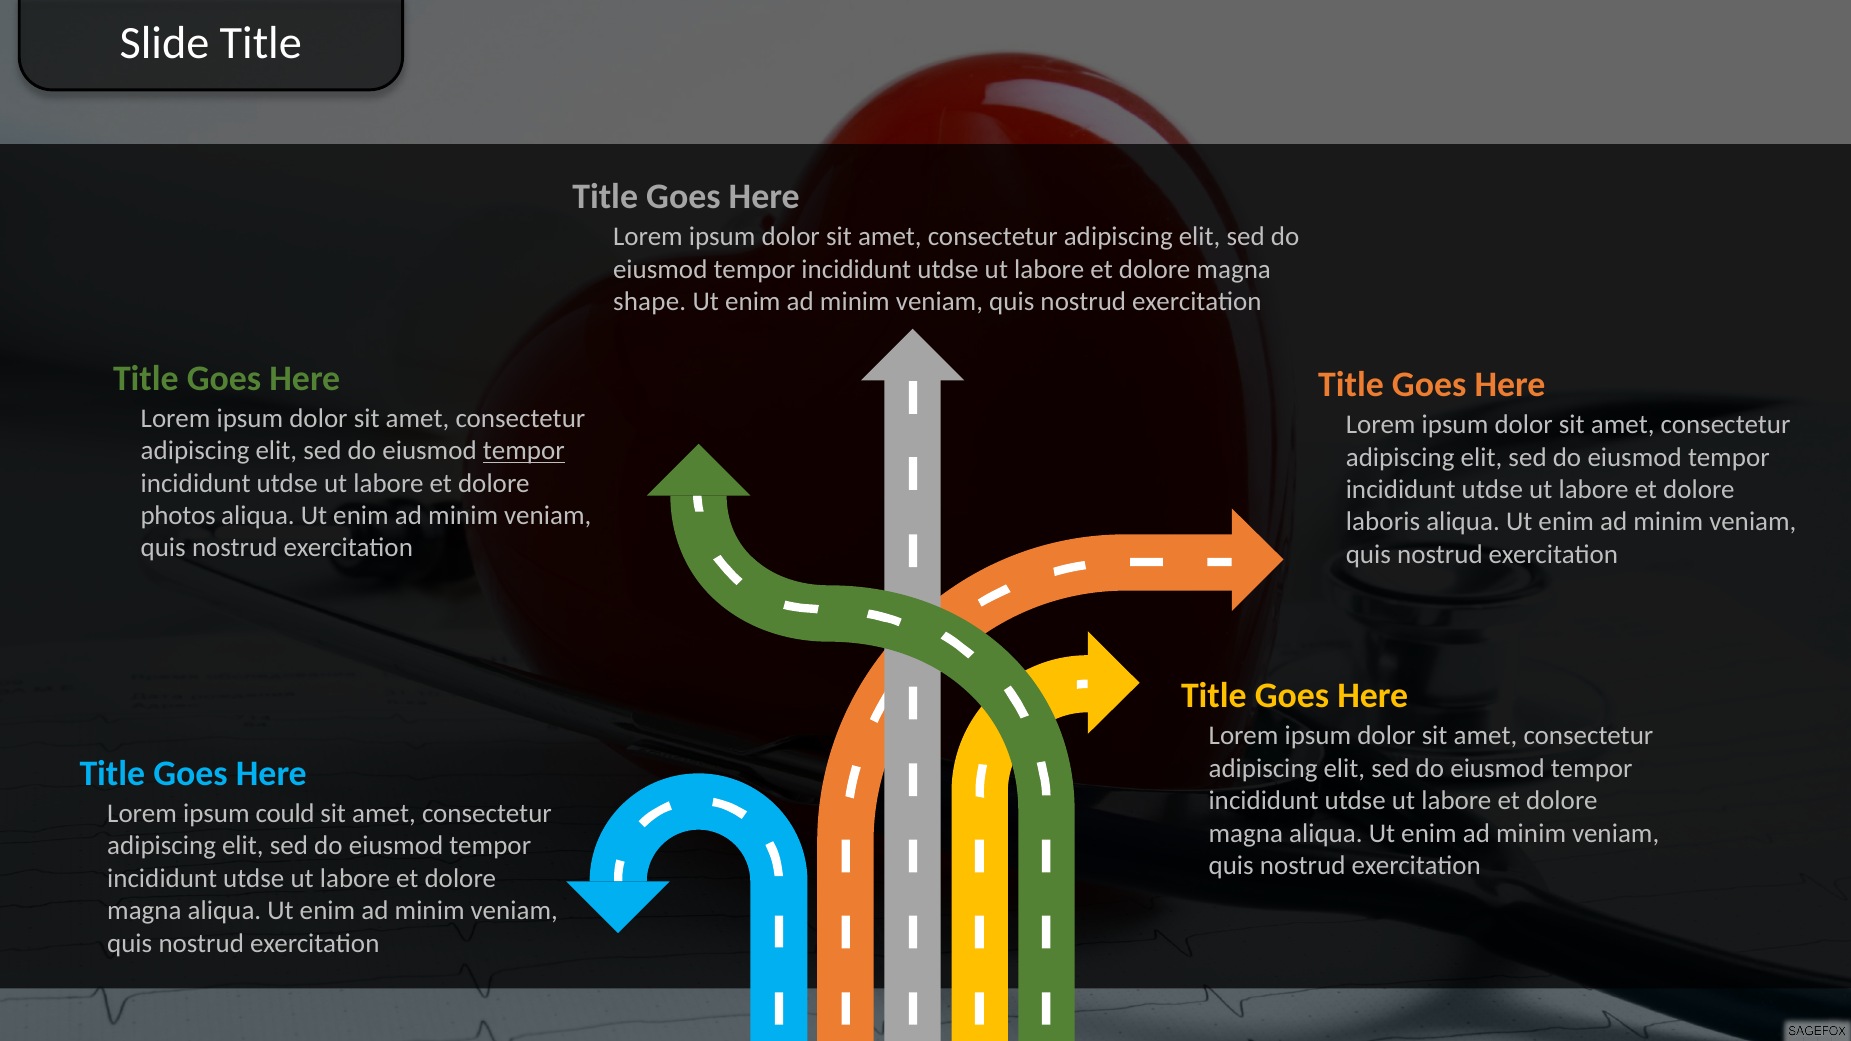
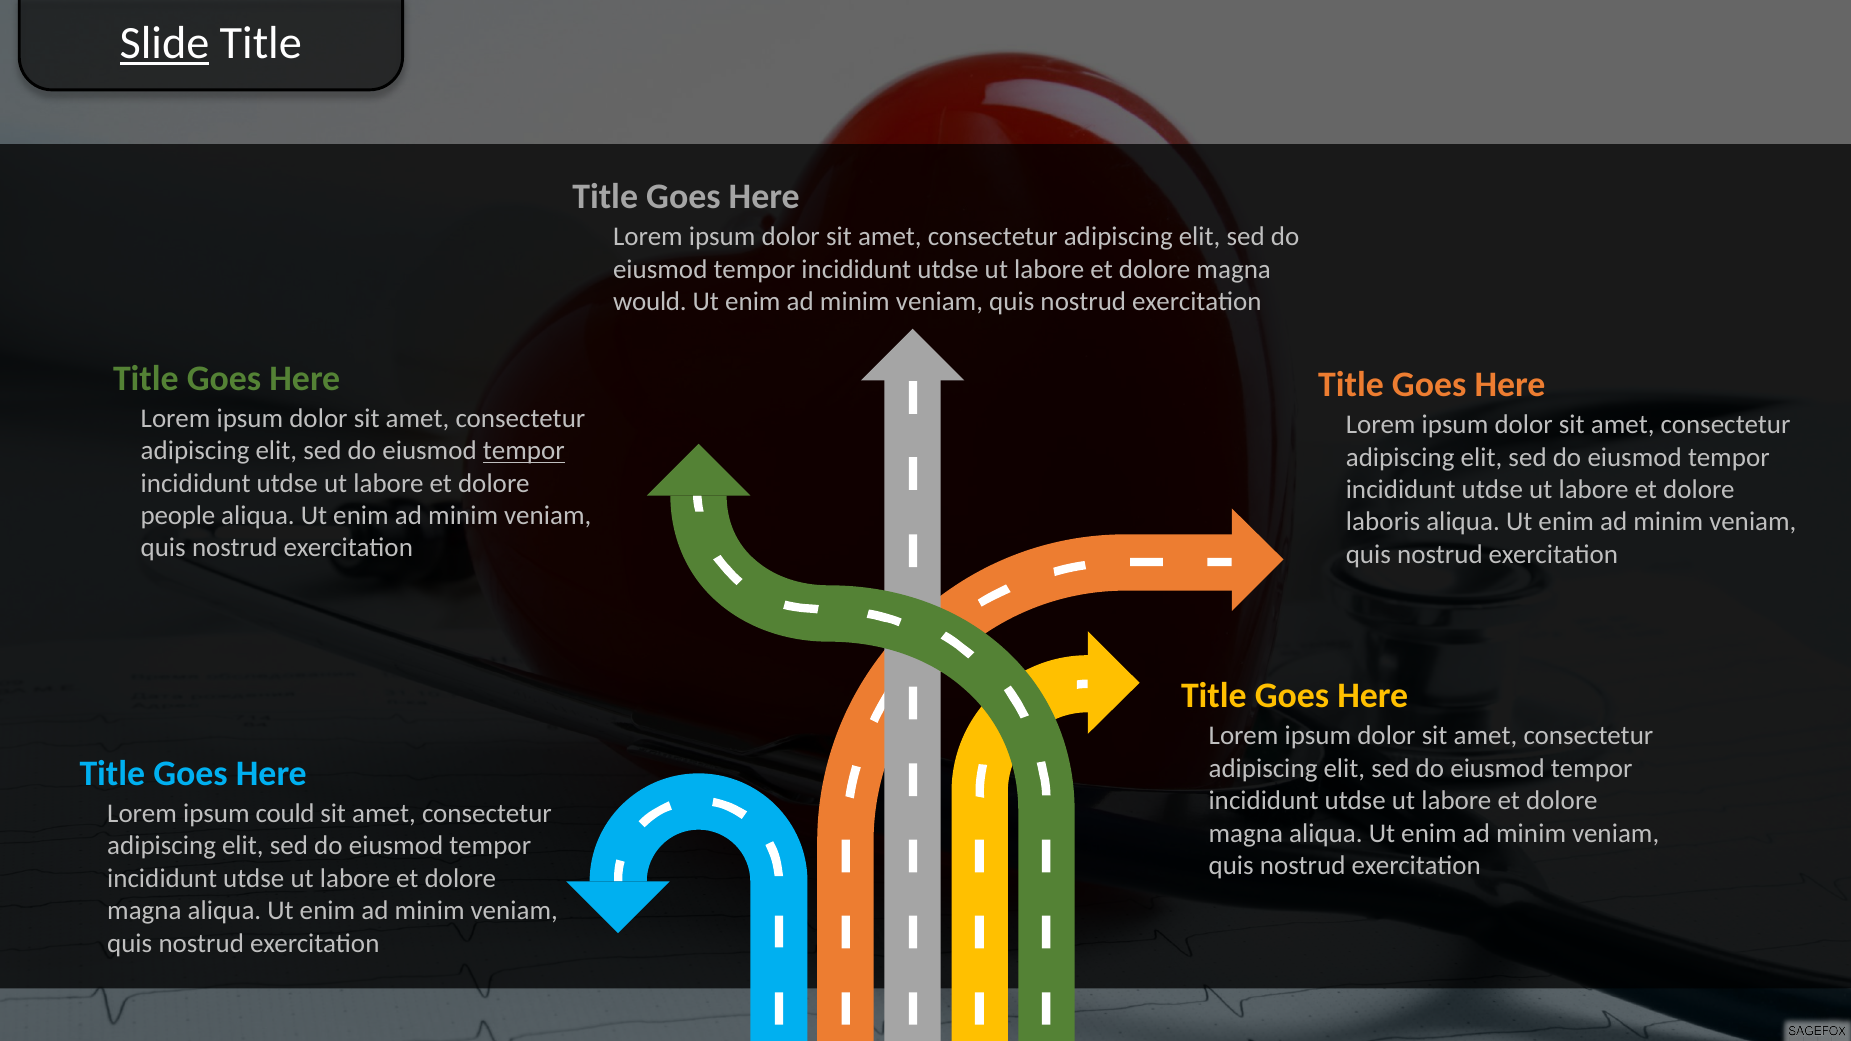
Slide underline: none -> present
shape: shape -> would
photos: photos -> people
